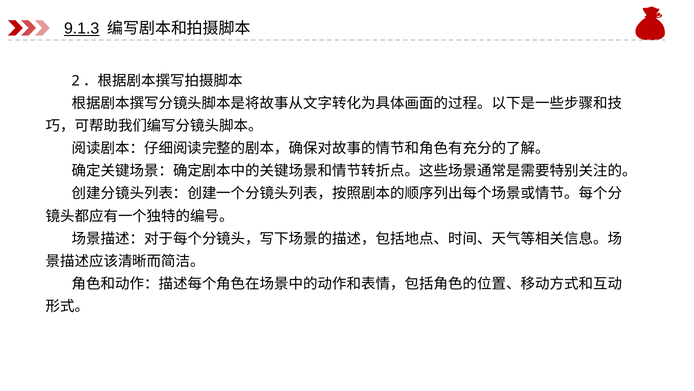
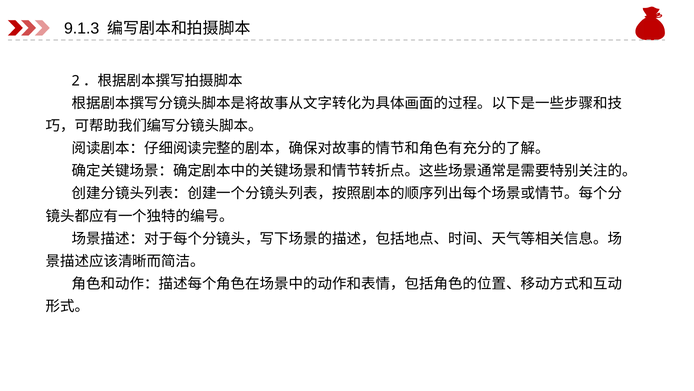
9.1.3 underline: present -> none
